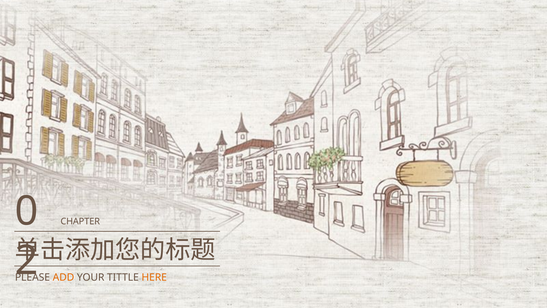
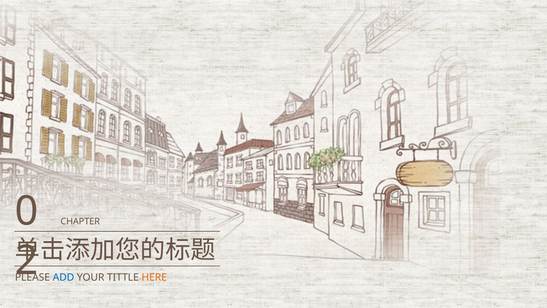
ADD colour: orange -> blue
